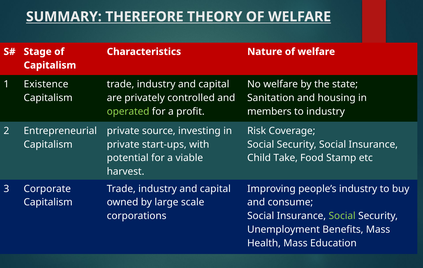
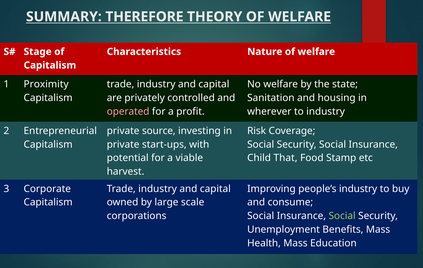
Existence: Existence -> Proximity
operated colour: light green -> pink
members: members -> wherever
Take: Take -> That
